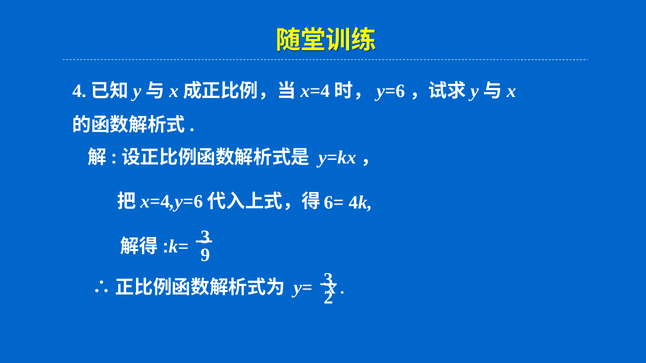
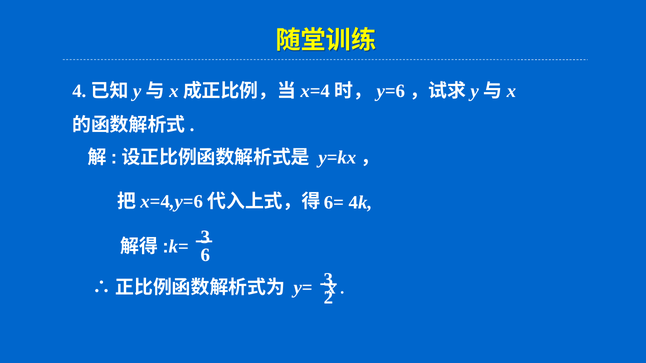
9: 9 -> 6
